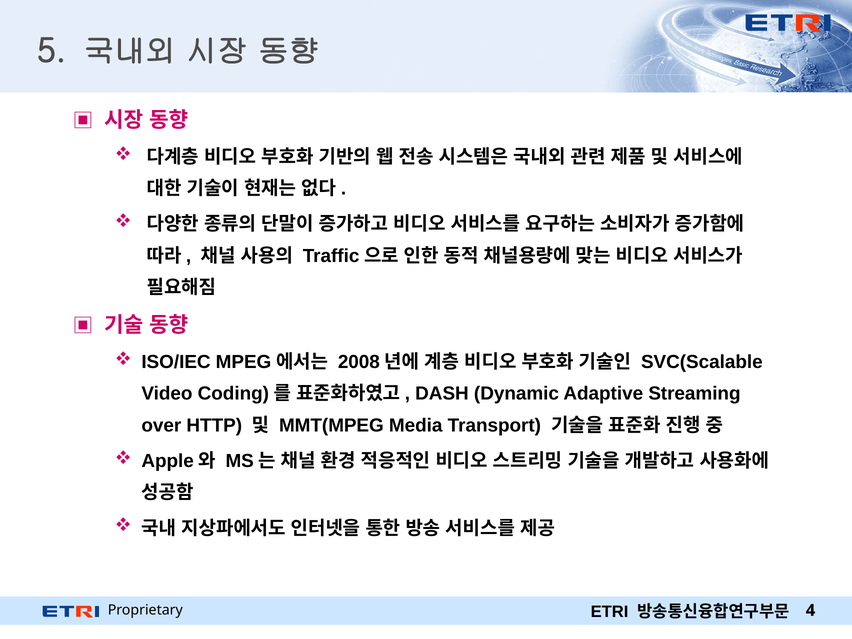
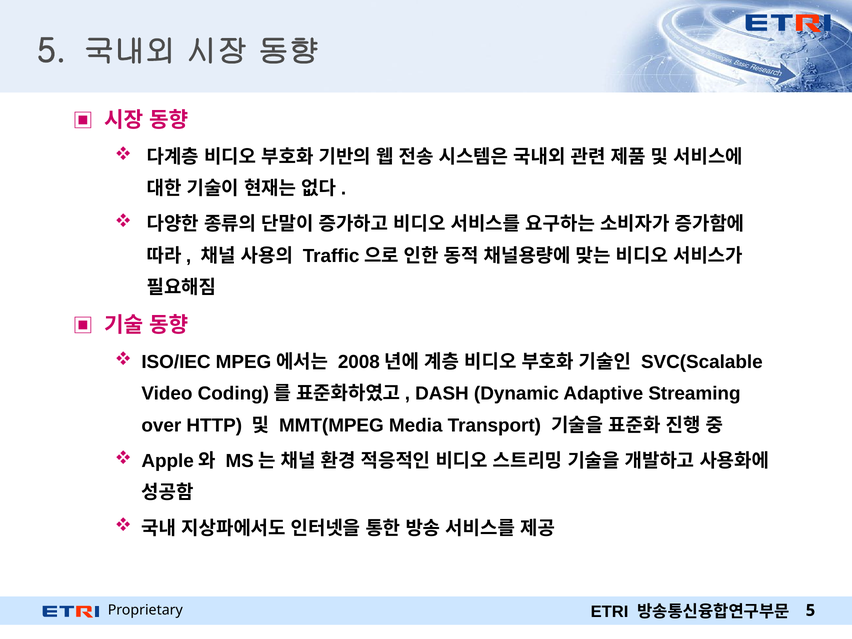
4 at (810, 610): 4 -> 5
